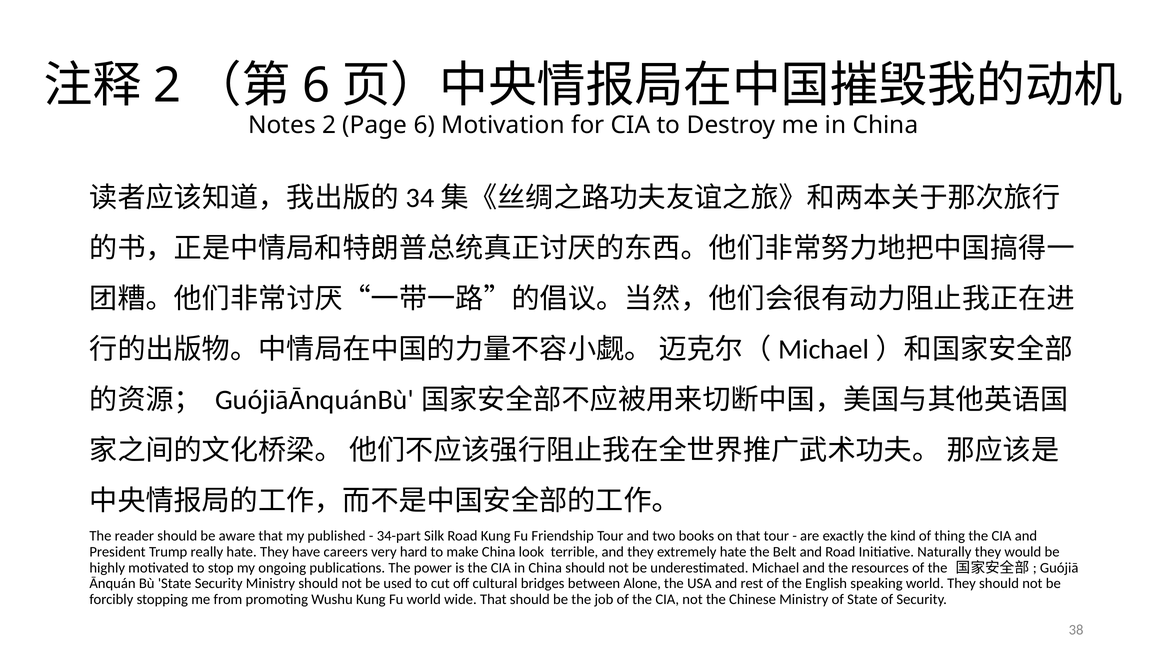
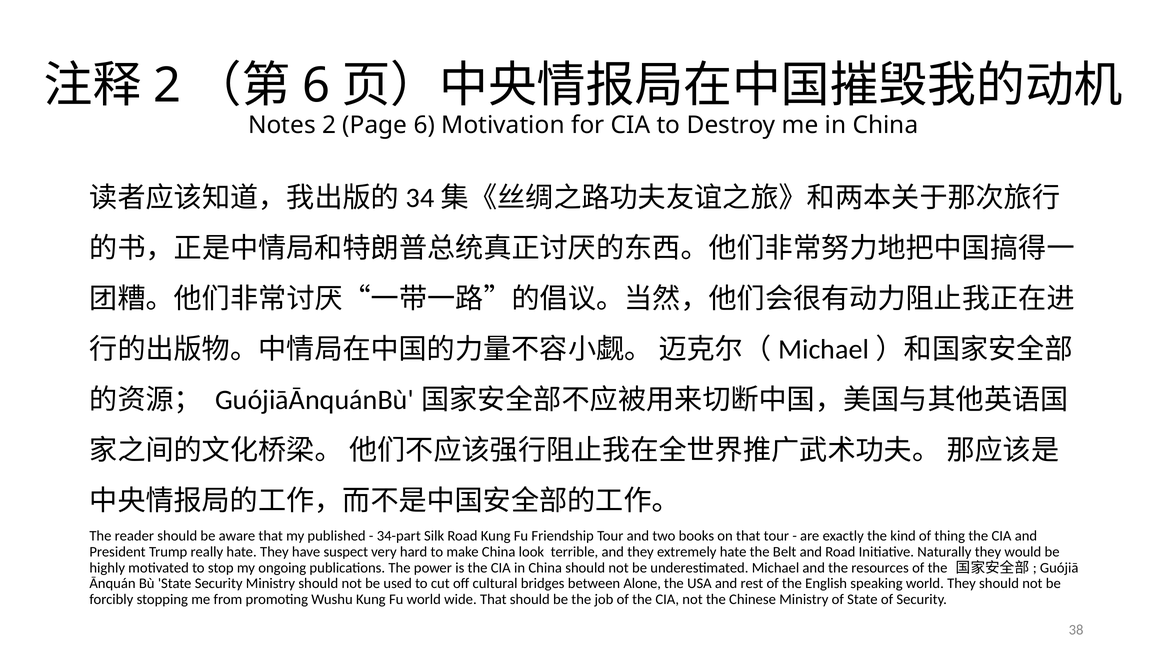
careers: careers -> suspect
